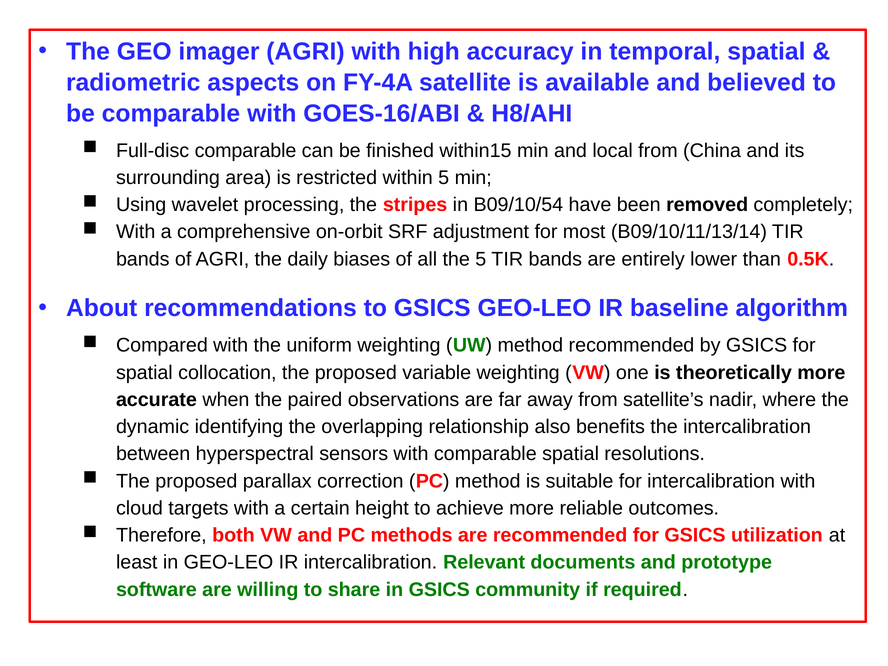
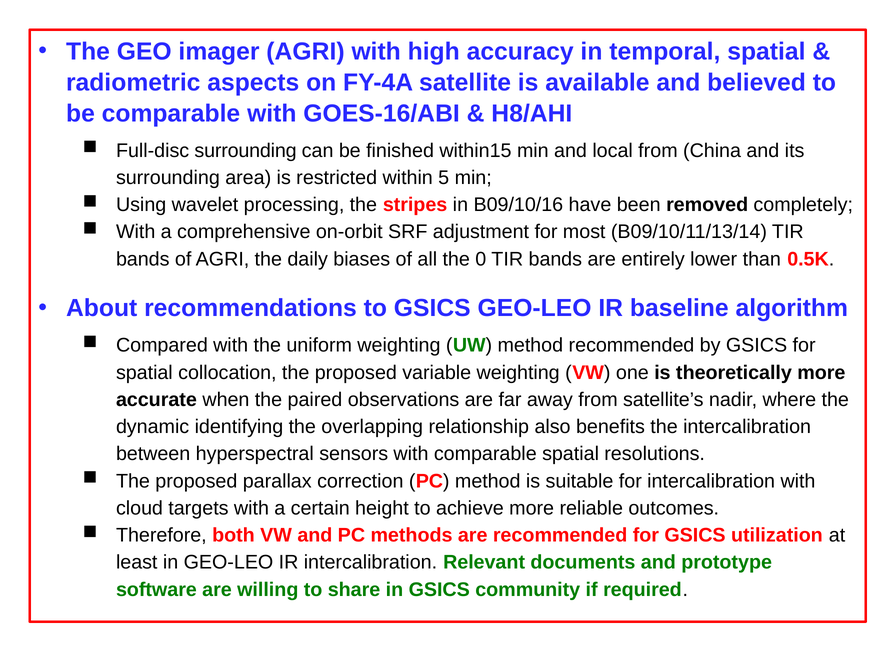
Full-disc comparable: comparable -> surrounding
B09/10/54: B09/10/54 -> B09/10/16
the 5: 5 -> 0
